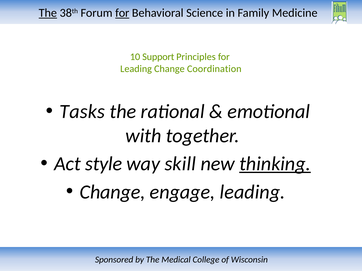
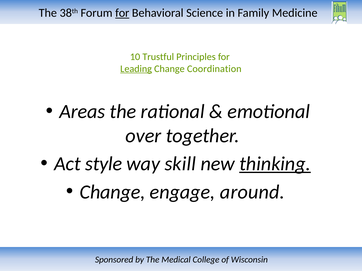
The at (48, 13) underline: present -> none
Support: Support -> Trustful
Leading at (136, 69) underline: none -> present
Tasks: Tasks -> Areas
with: with -> over
engage leading: leading -> around
